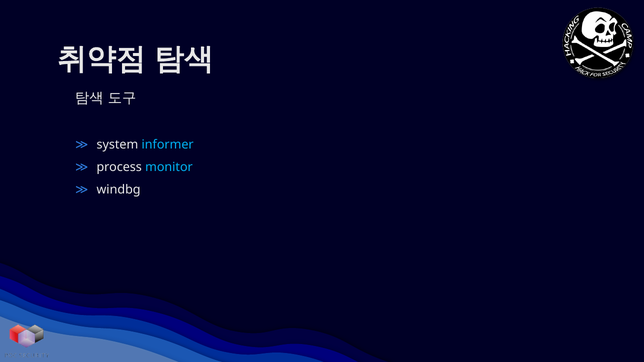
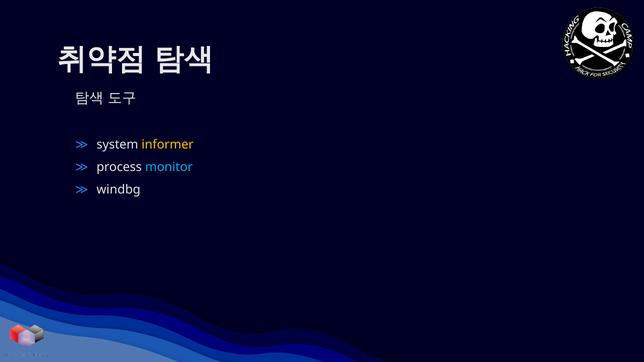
informer colour: light blue -> yellow
